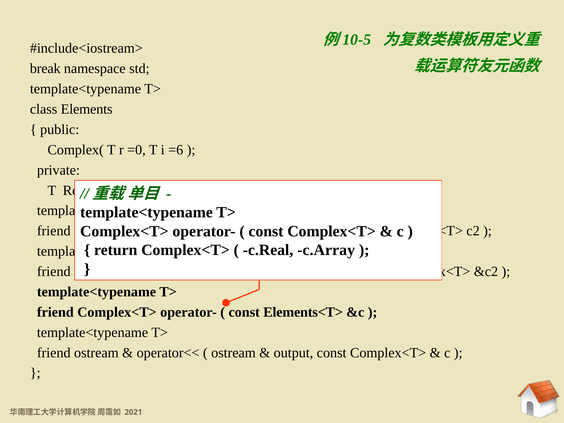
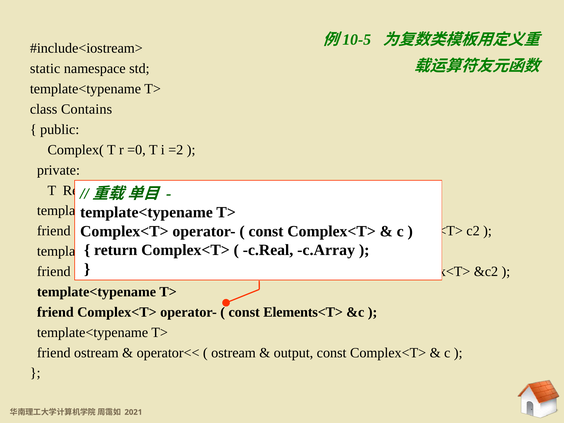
break: break -> static
Elements: Elements -> Contains
=6: =6 -> =2
